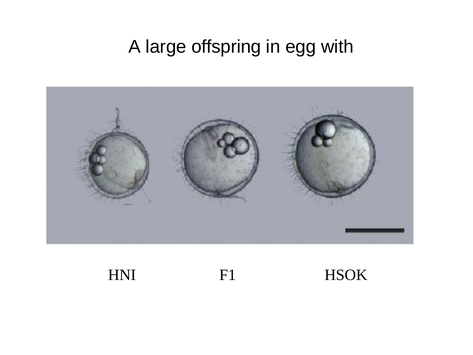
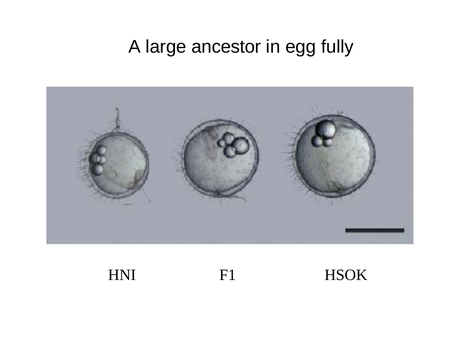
offspring: offspring -> ancestor
with: with -> fully
